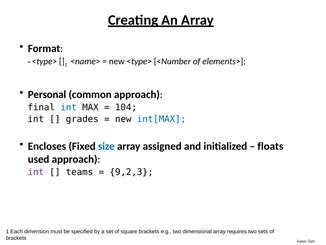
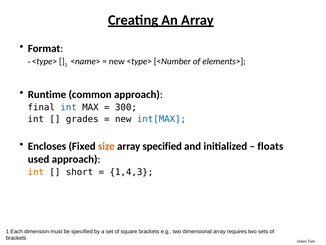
Personal: Personal -> Runtime
104: 104 -> 300
size colour: blue -> orange
array assigned: assigned -> specified
int at (36, 172) colour: purple -> orange
teams: teams -> short
9,2,3: 9,2,3 -> 1,4,3
